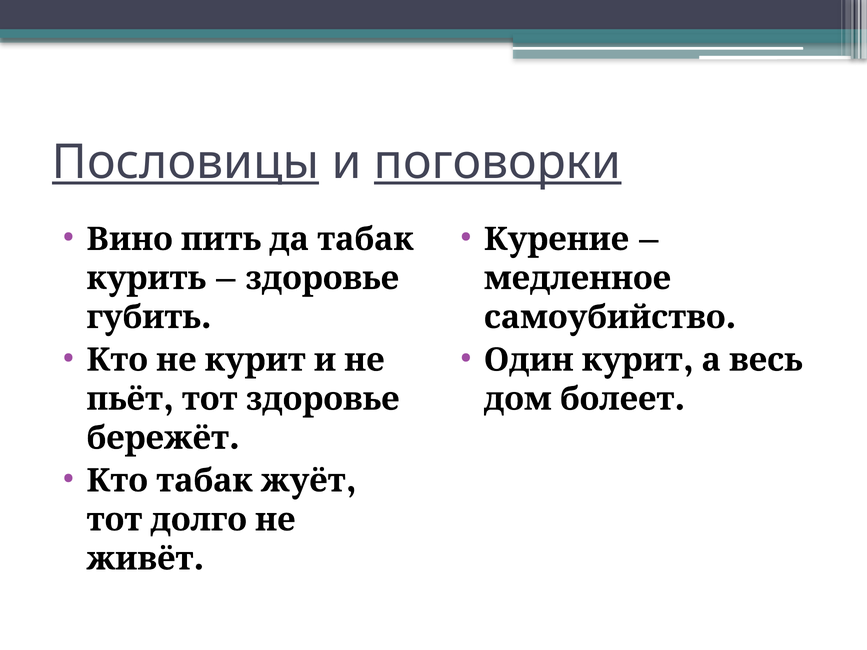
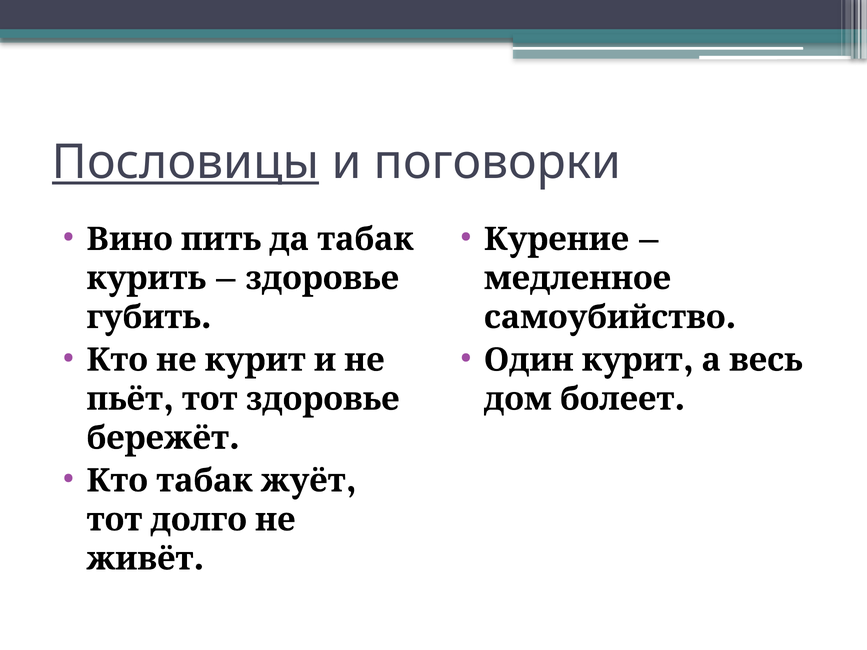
поговорки underline: present -> none
